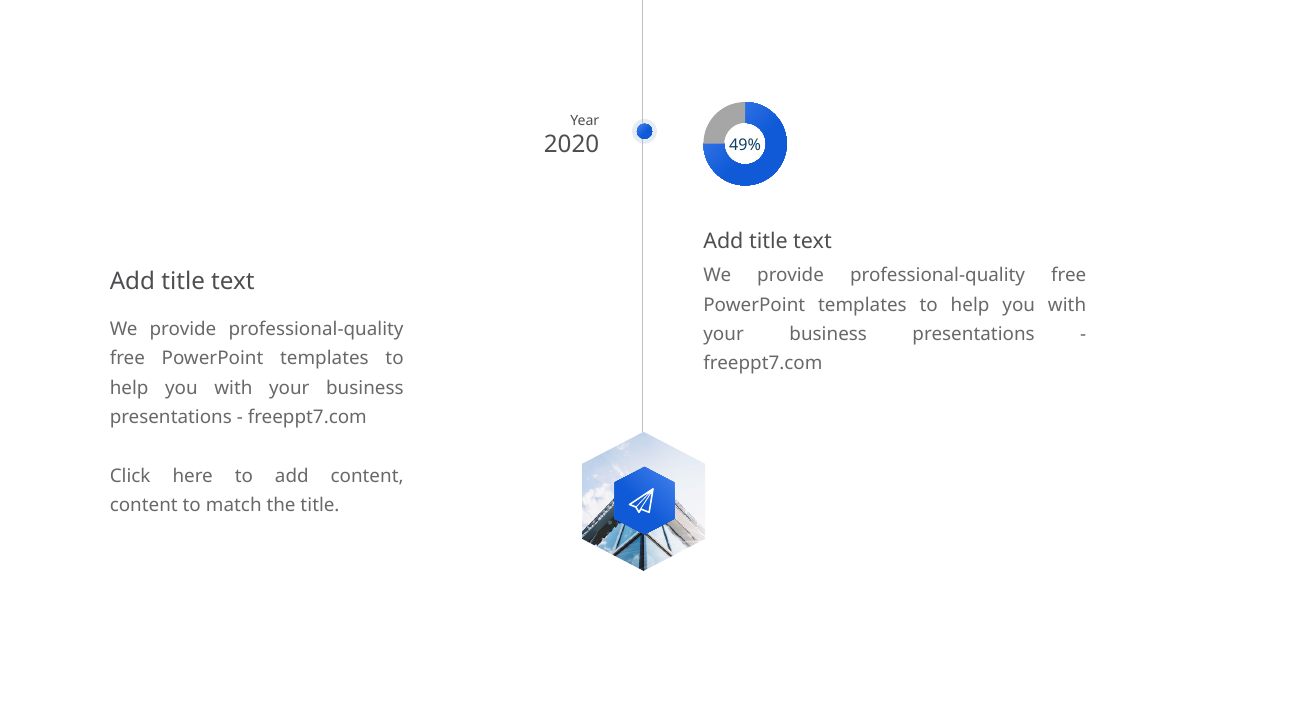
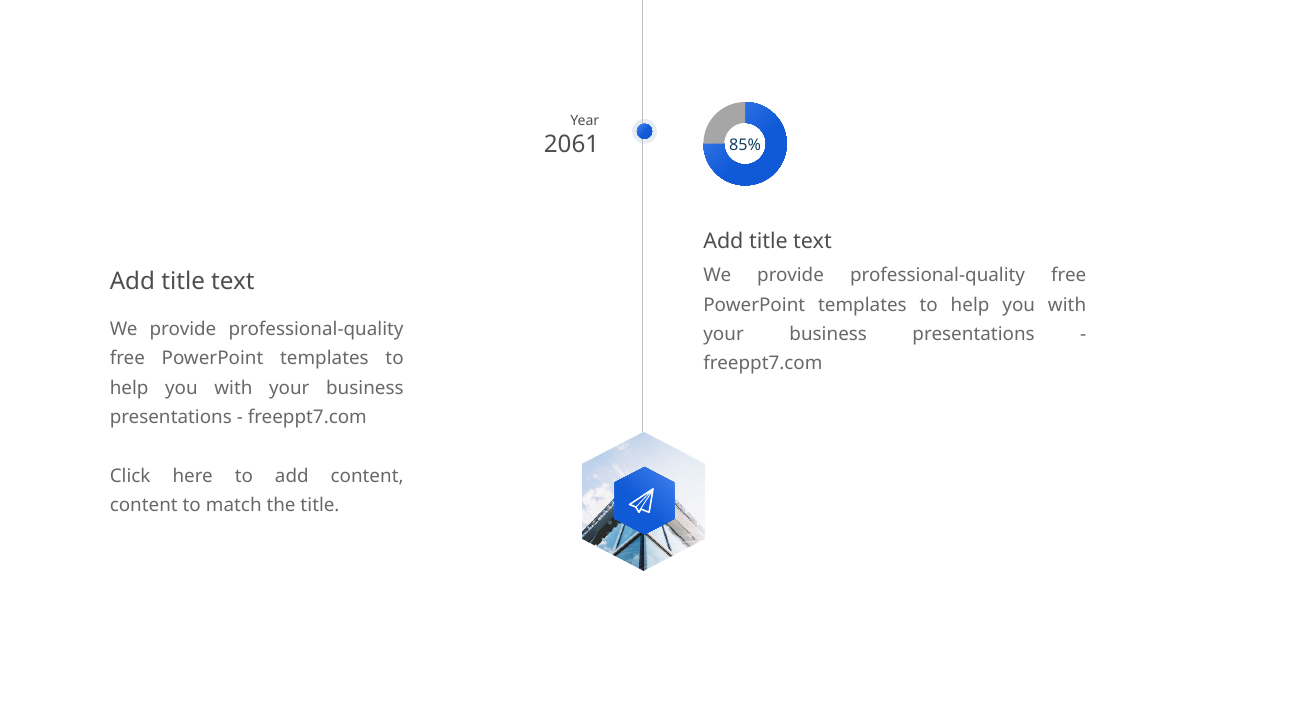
2020: 2020 -> 2061
49%: 49% -> 85%
